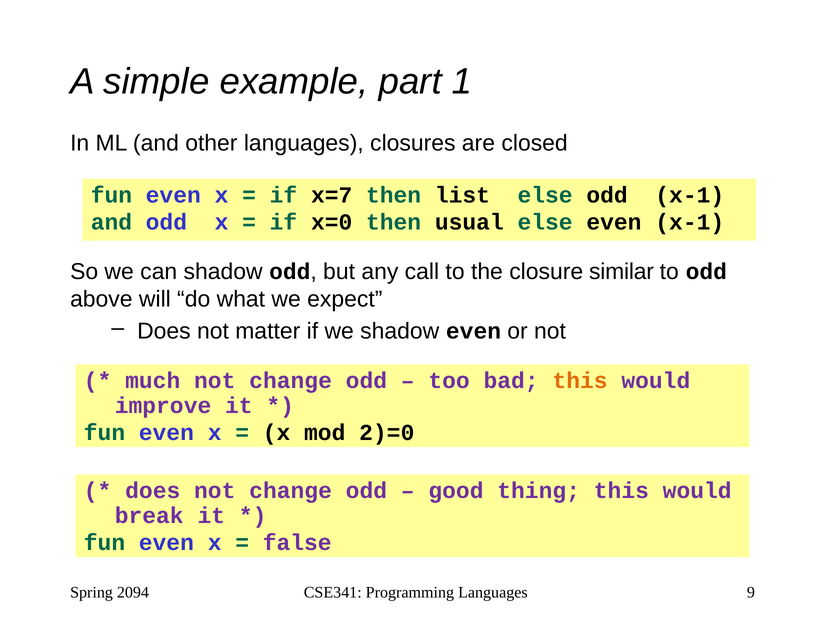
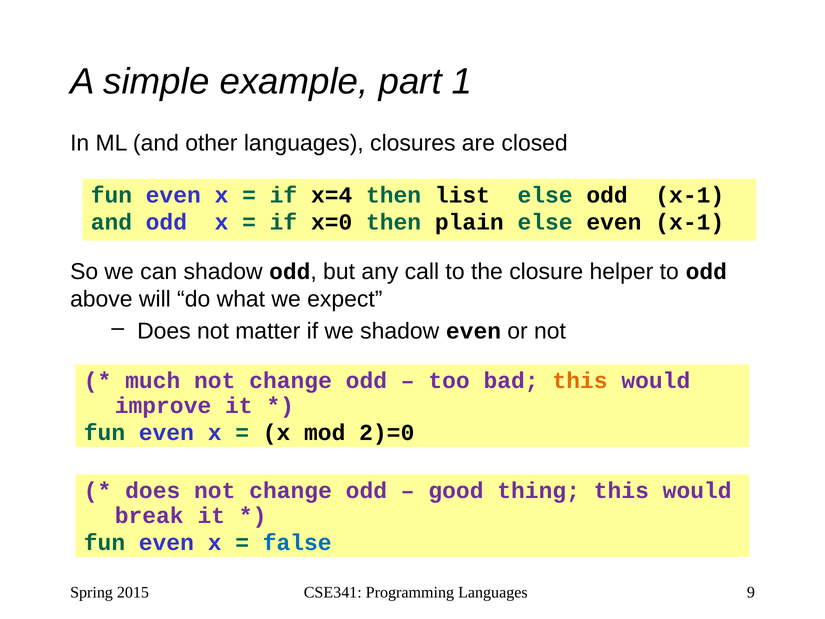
x=7: x=7 -> x=4
usual: usual -> plain
similar: similar -> helper
false colour: purple -> blue
2094: 2094 -> 2015
